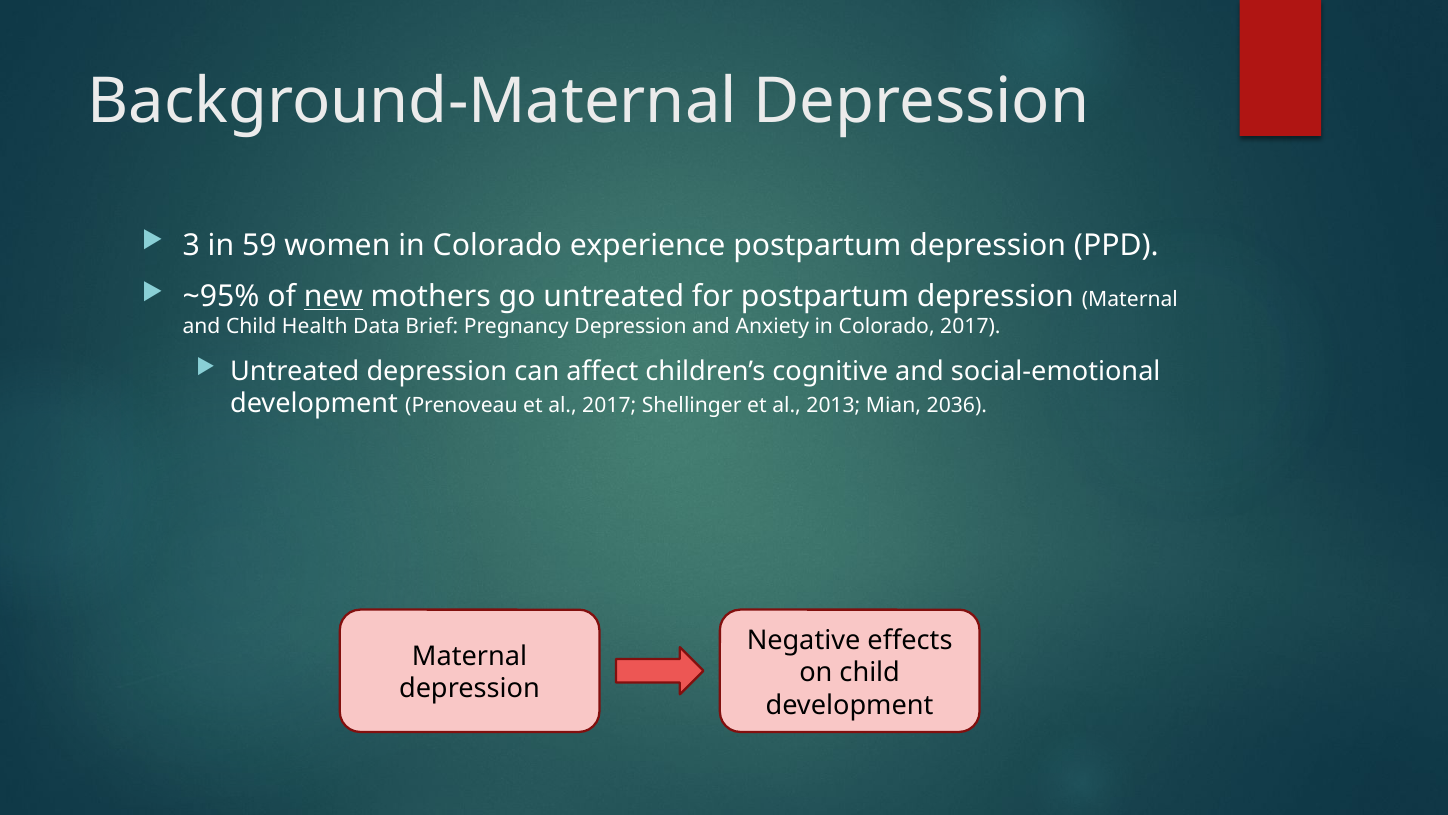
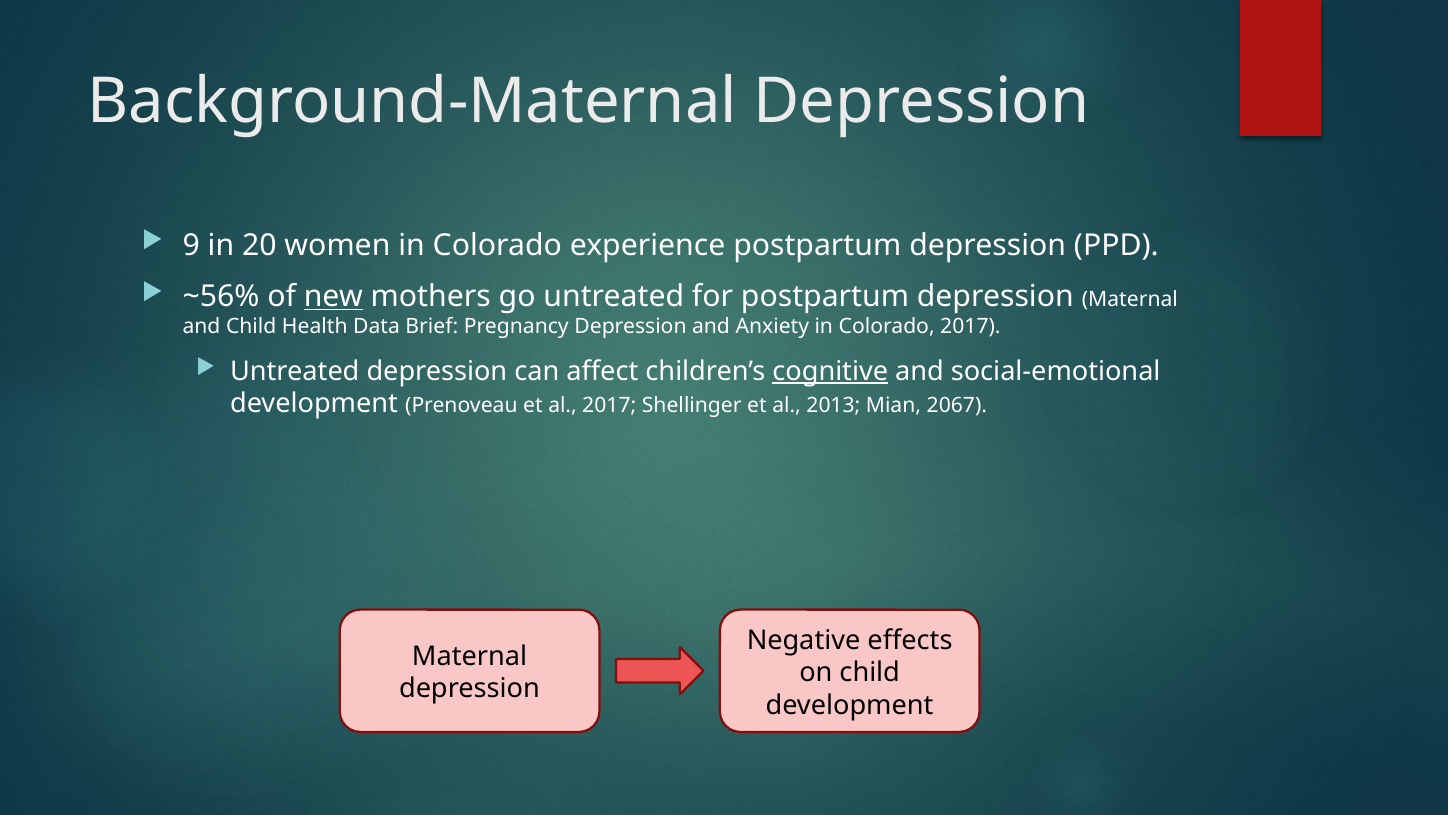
3: 3 -> 9
59: 59 -> 20
~95%: ~95% -> ~56%
cognitive underline: none -> present
2036: 2036 -> 2067
